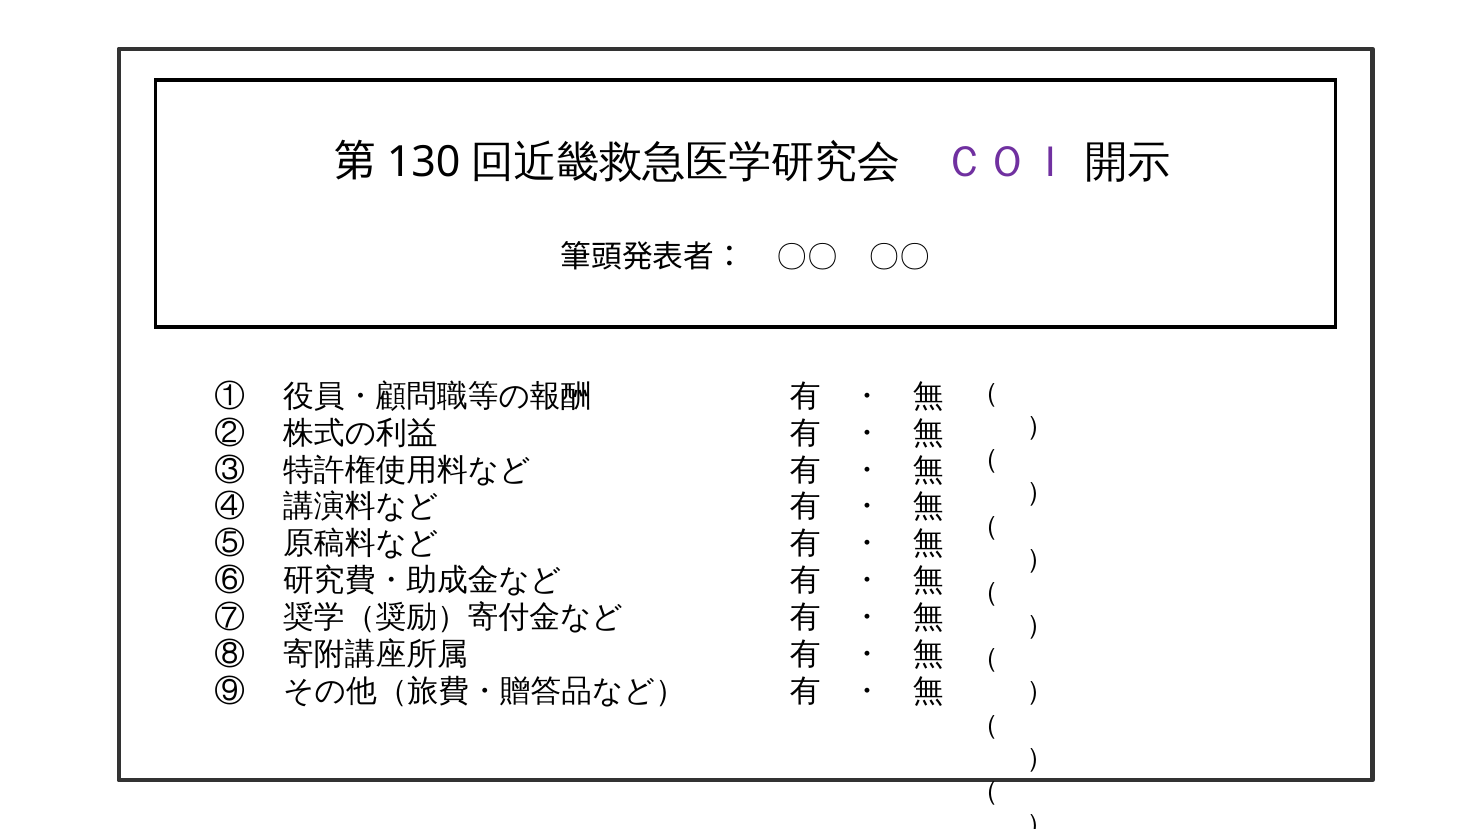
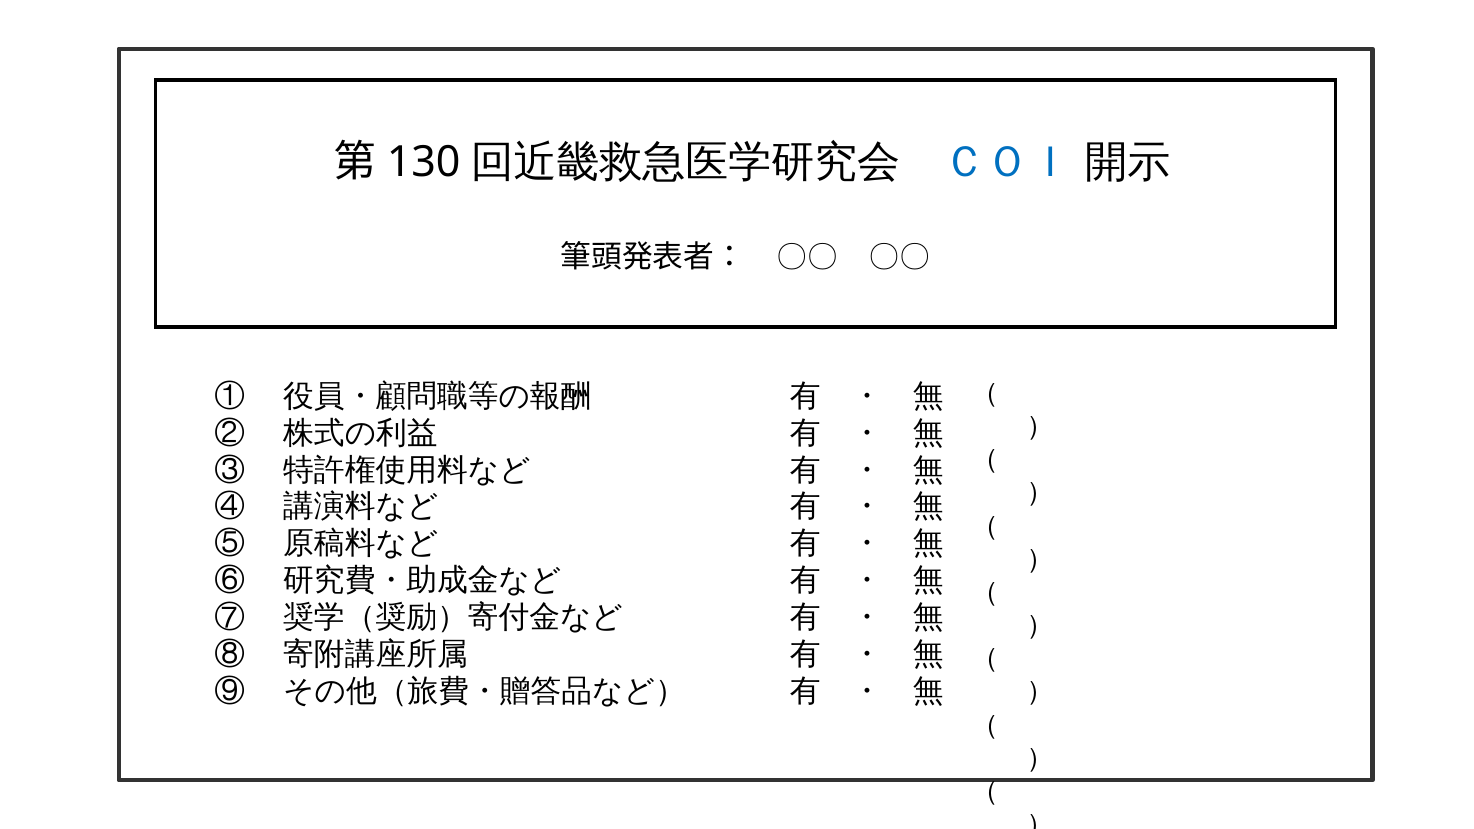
ＣＯＩ colour: purple -> blue
